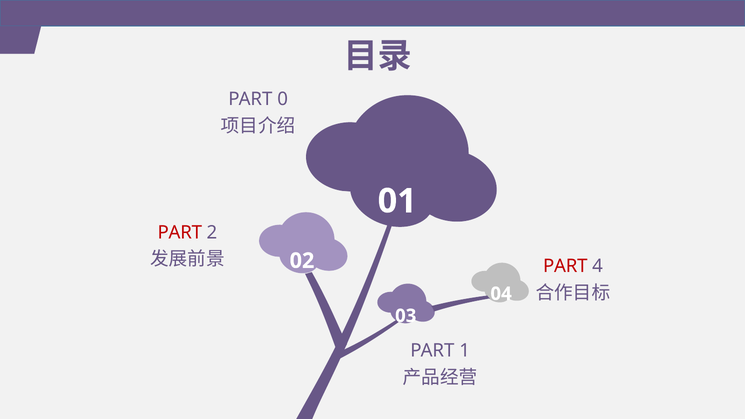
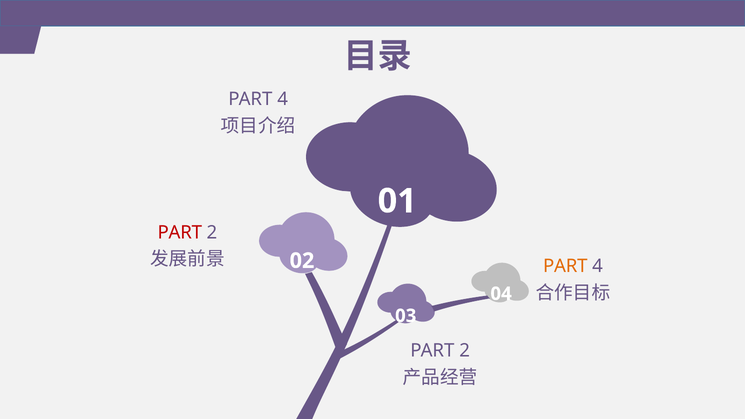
0 at (283, 99): 0 -> 4
PART at (565, 266) colour: red -> orange
1 at (465, 351): 1 -> 2
